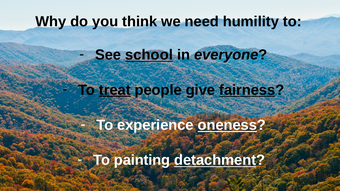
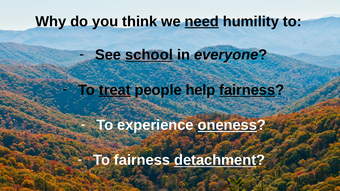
need underline: none -> present
give: give -> help
To painting: painting -> fairness
